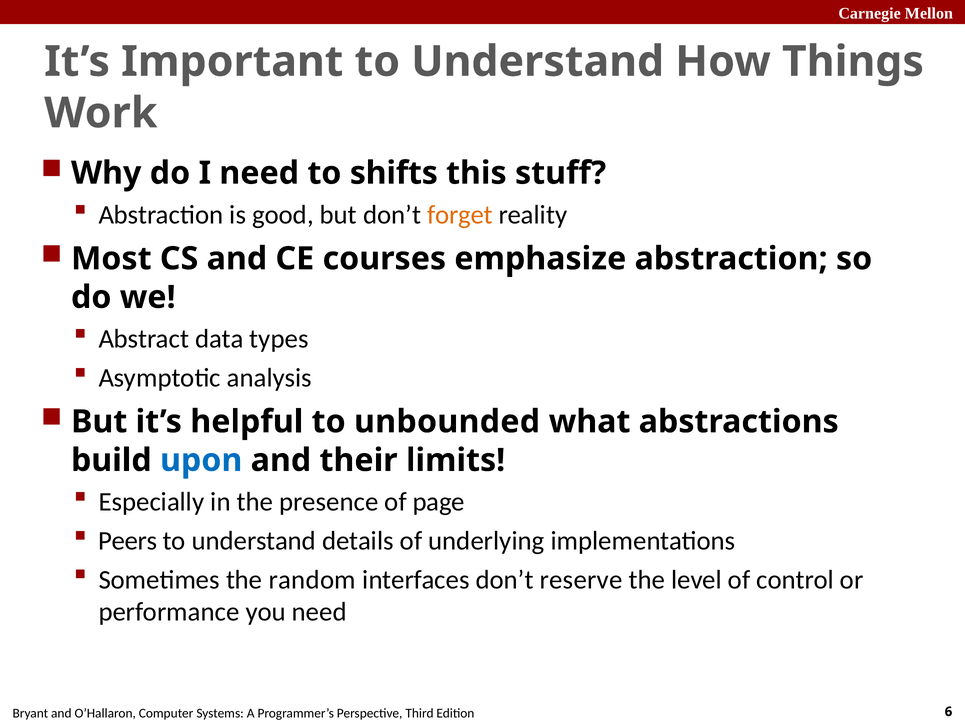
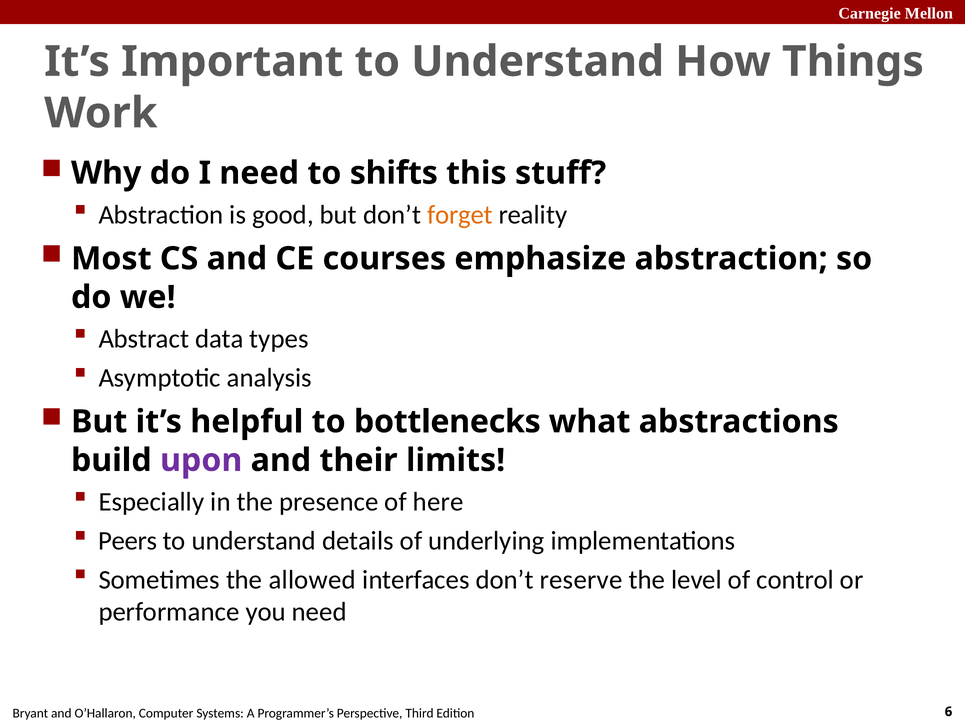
unbounded: unbounded -> bottlenecks
upon colour: blue -> purple
page: page -> here
random: random -> allowed
